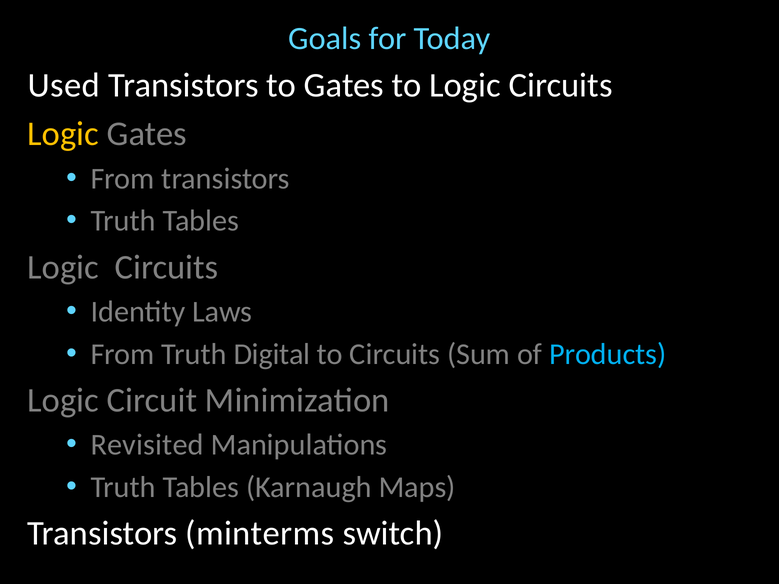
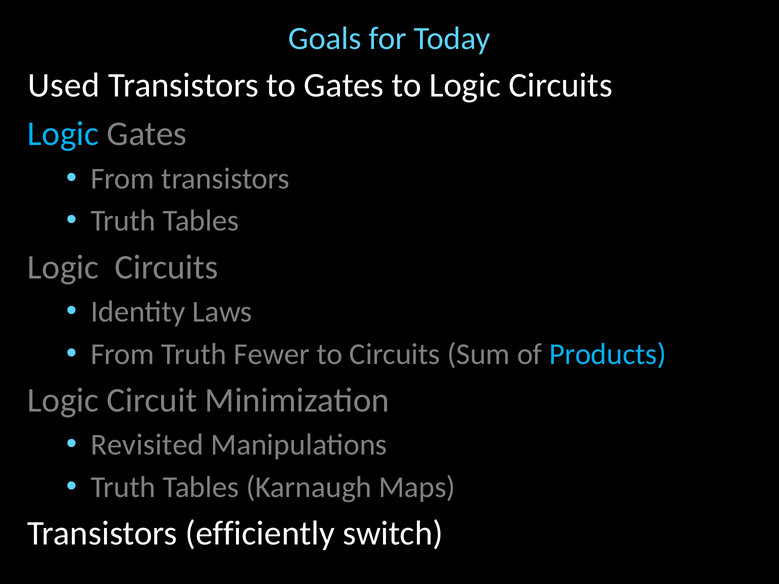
Logic at (63, 134) colour: yellow -> light blue
Digital: Digital -> Fewer
minterms: minterms -> efficiently
